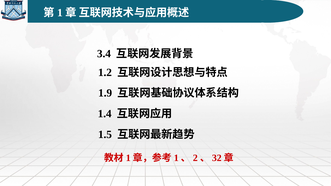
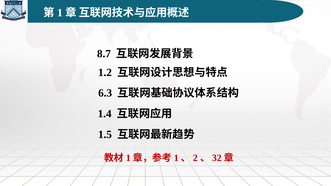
3.4: 3.4 -> 8.7
1.9: 1.9 -> 6.3
